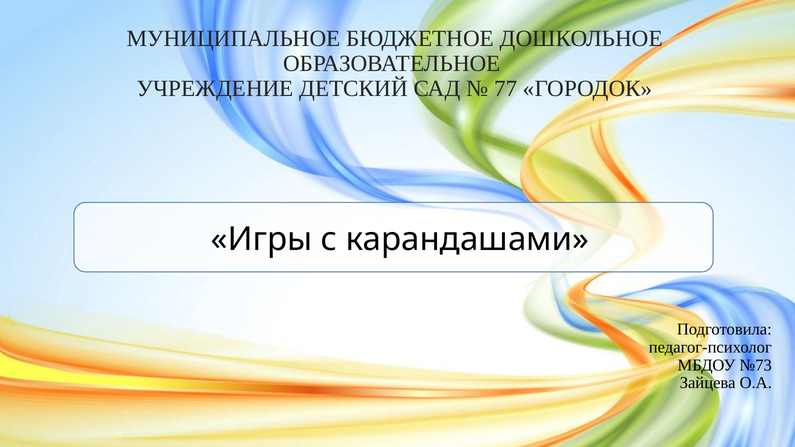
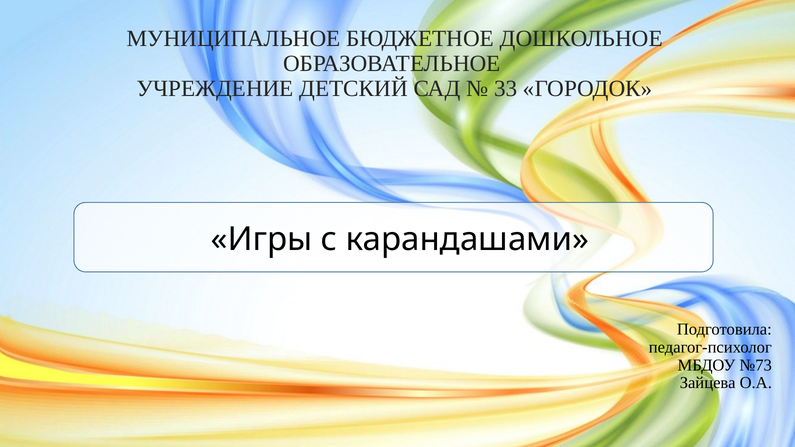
77: 77 -> 33
